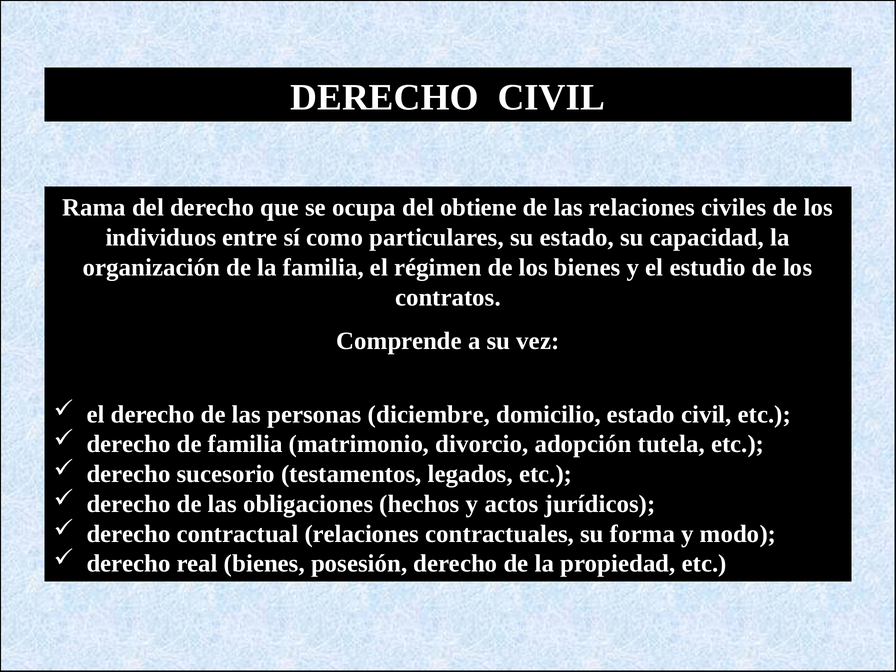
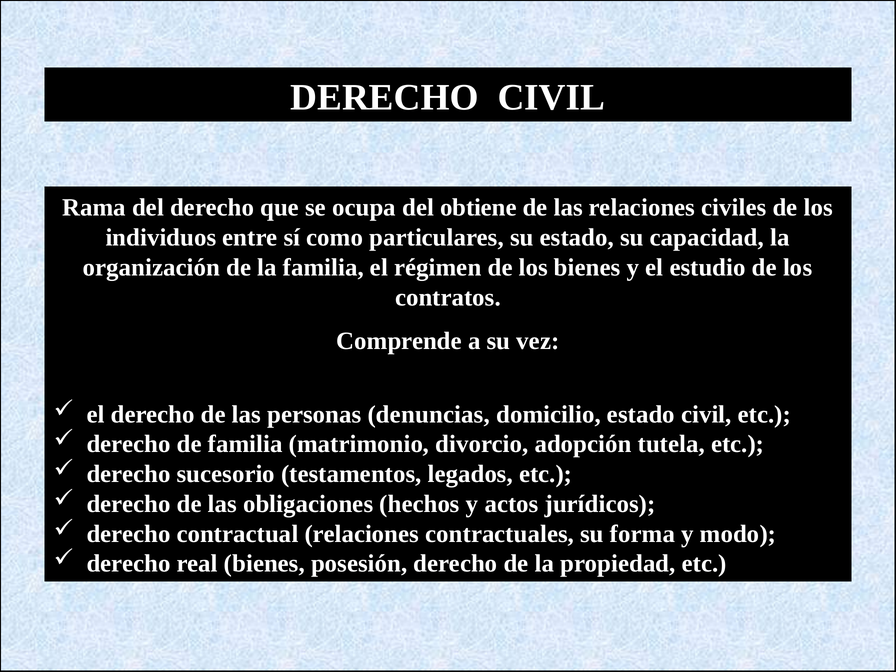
diciembre: diciembre -> denuncias
